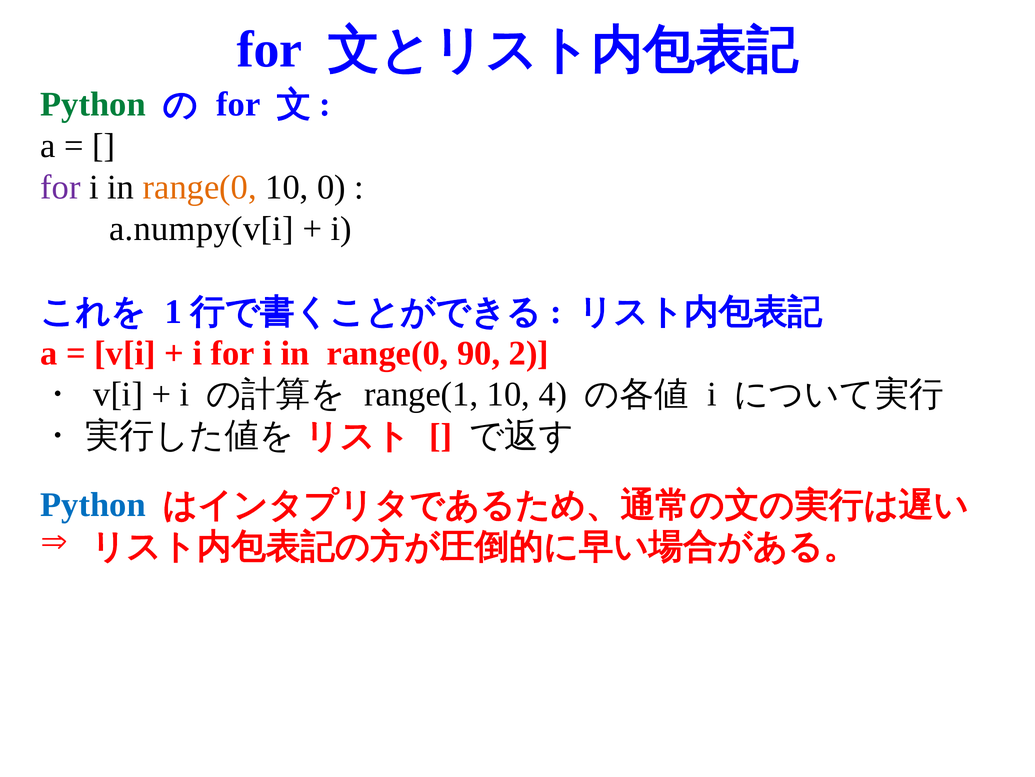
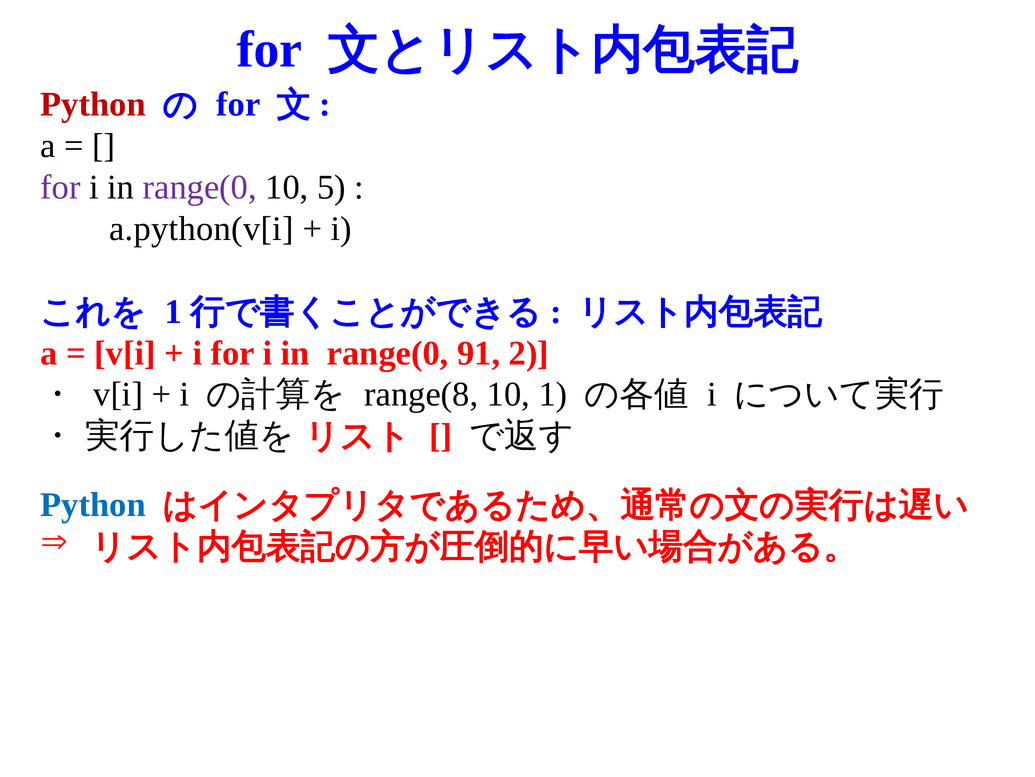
Python at (93, 104) colour: green -> red
range(0 at (200, 187) colour: orange -> purple
0: 0 -> 5
a.numpy(v[i: a.numpy(v[i -> a.python(v[i
90: 90 -> 91
range(1: range(1 -> range(8
4: 4 -> 1
